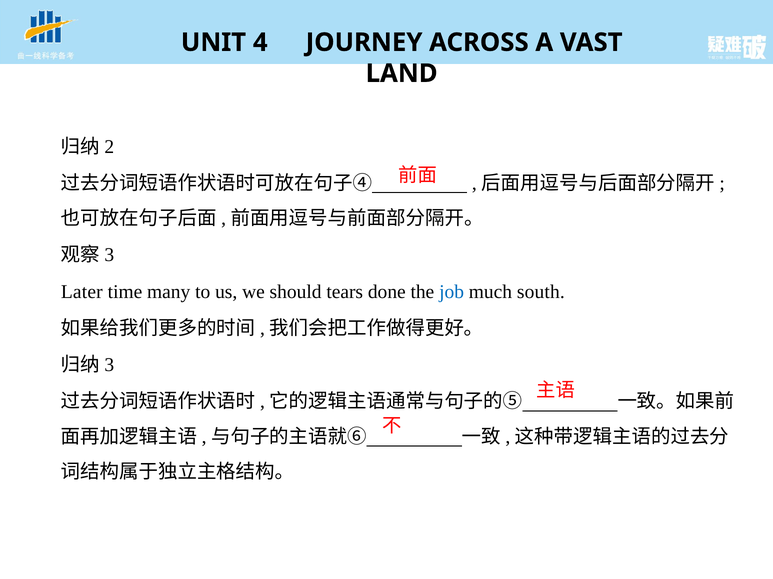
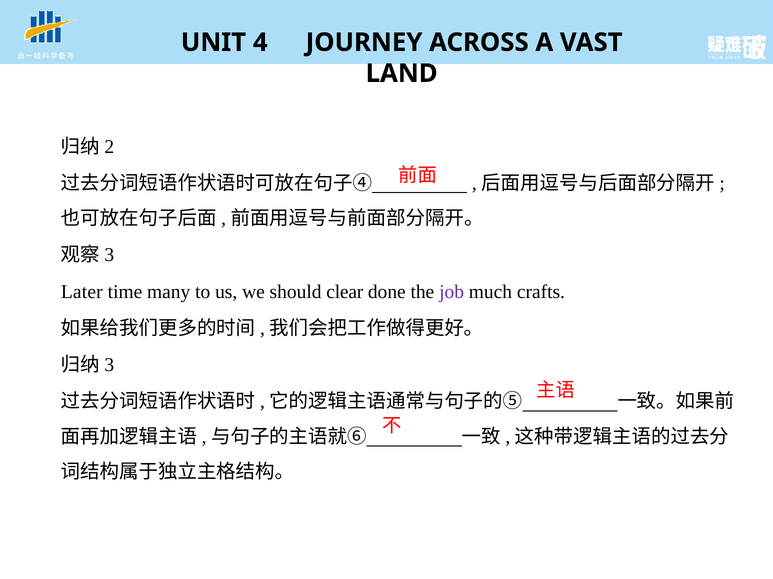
tears: tears -> clear
job colour: blue -> purple
south: south -> crafts
